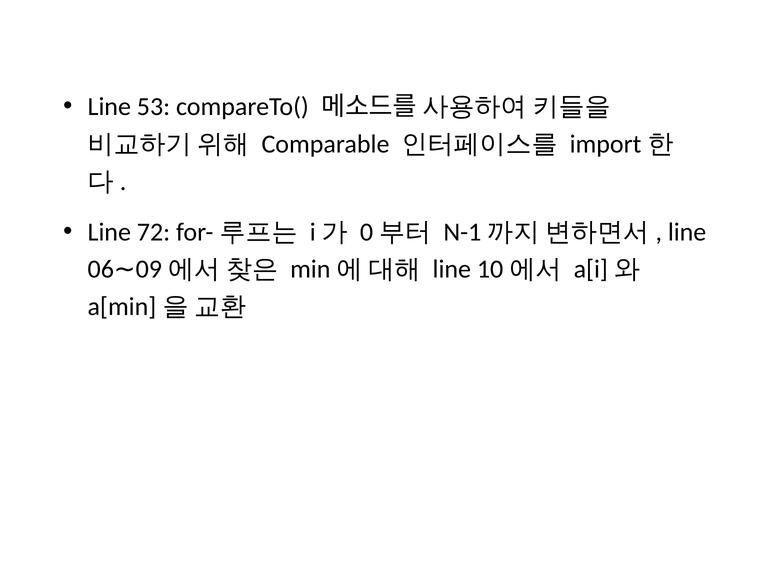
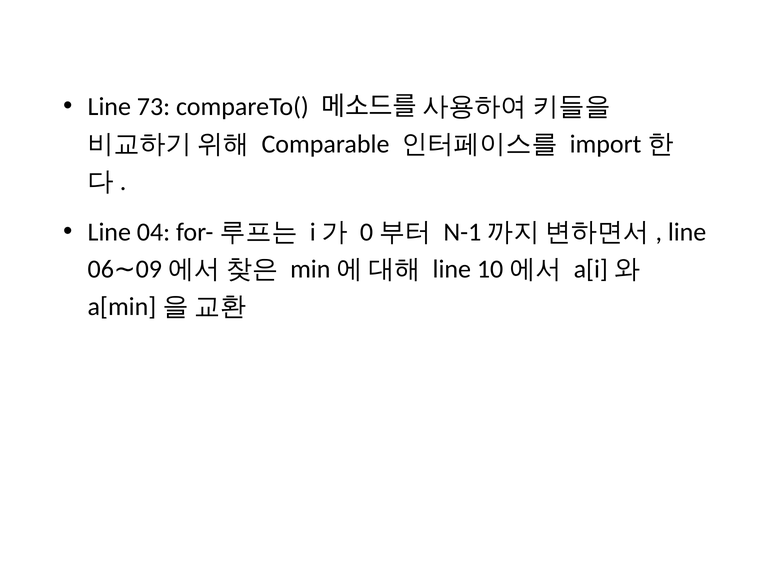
53: 53 -> 73
72: 72 -> 04
